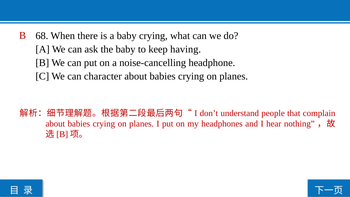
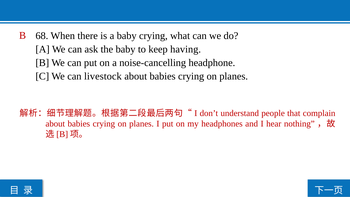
character: character -> livestock
